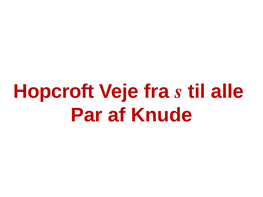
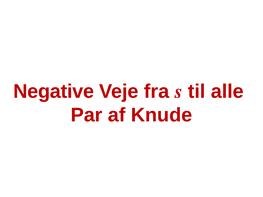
Hopcroft: Hopcroft -> Negative
